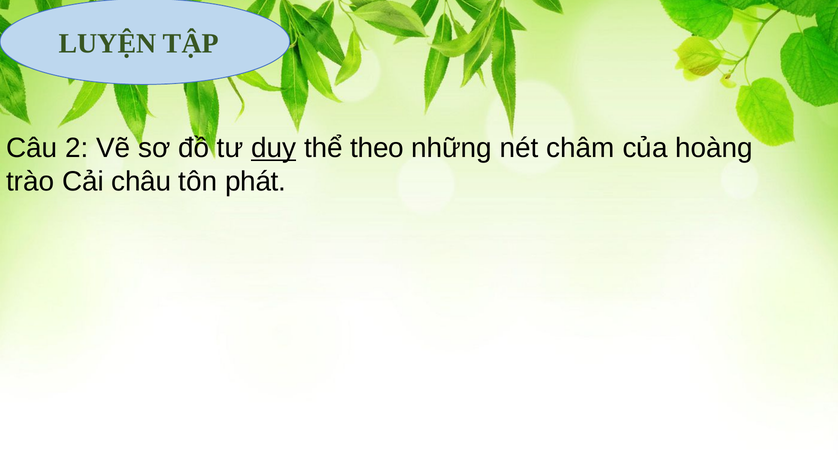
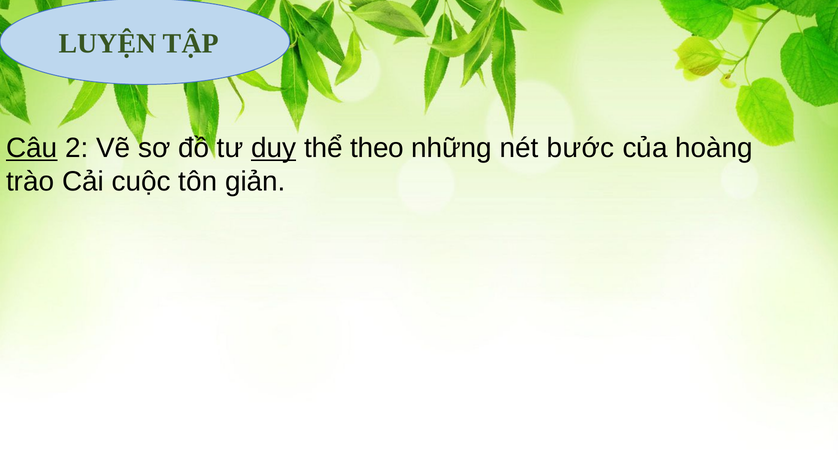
Câu underline: none -> present
châm: châm -> bước
châu: châu -> cuộc
phát: phát -> giản
